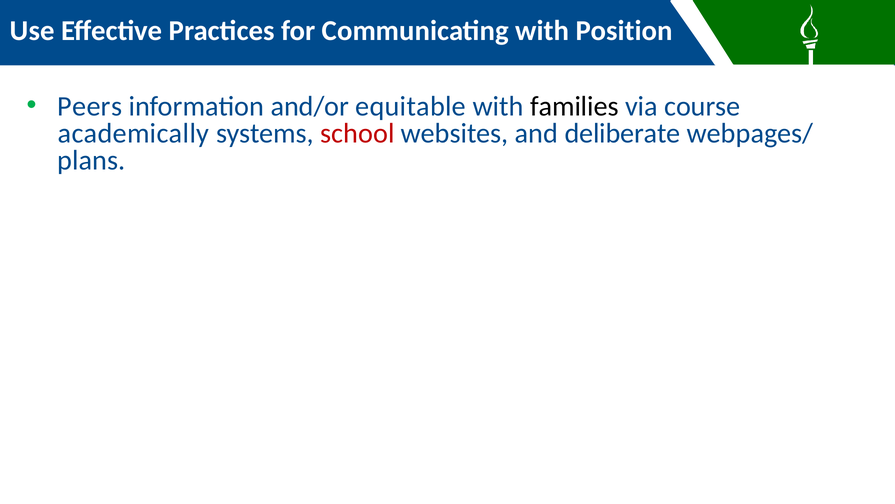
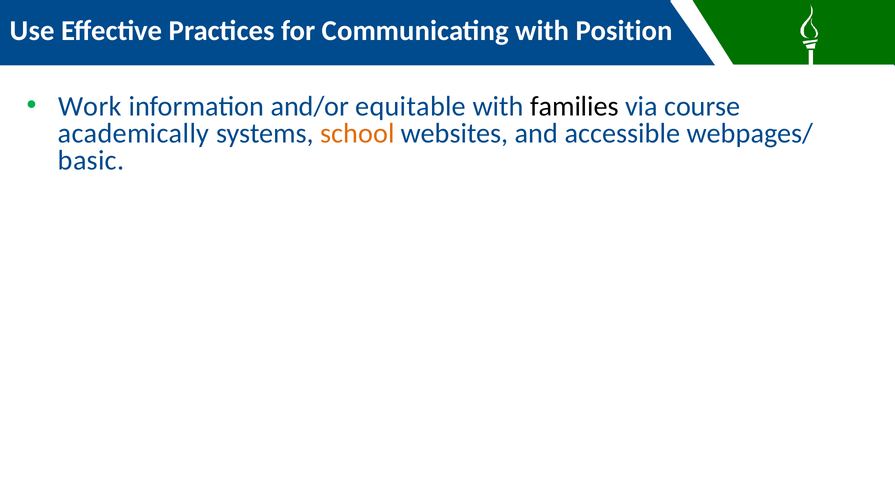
Peers: Peers -> Work
school colour: red -> orange
deliberate: deliberate -> accessible
plans: plans -> basic
